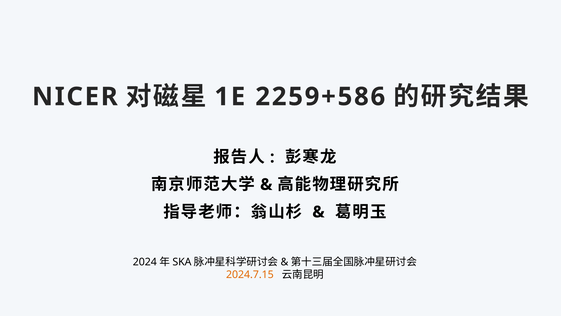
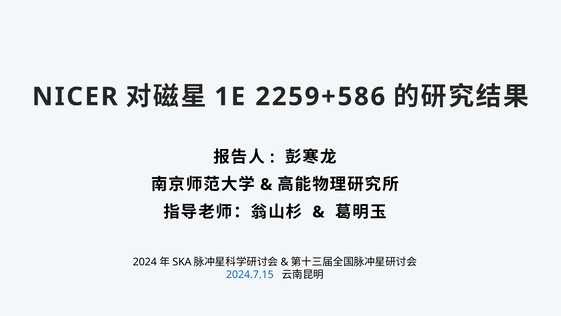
2024.7.15 colour: orange -> blue
